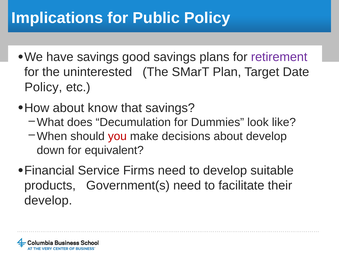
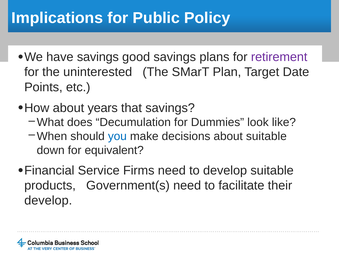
Policy at (43, 87): Policy -> Points
know: know -> years
you colour: red -> blue
about develop: develop -> suitable
